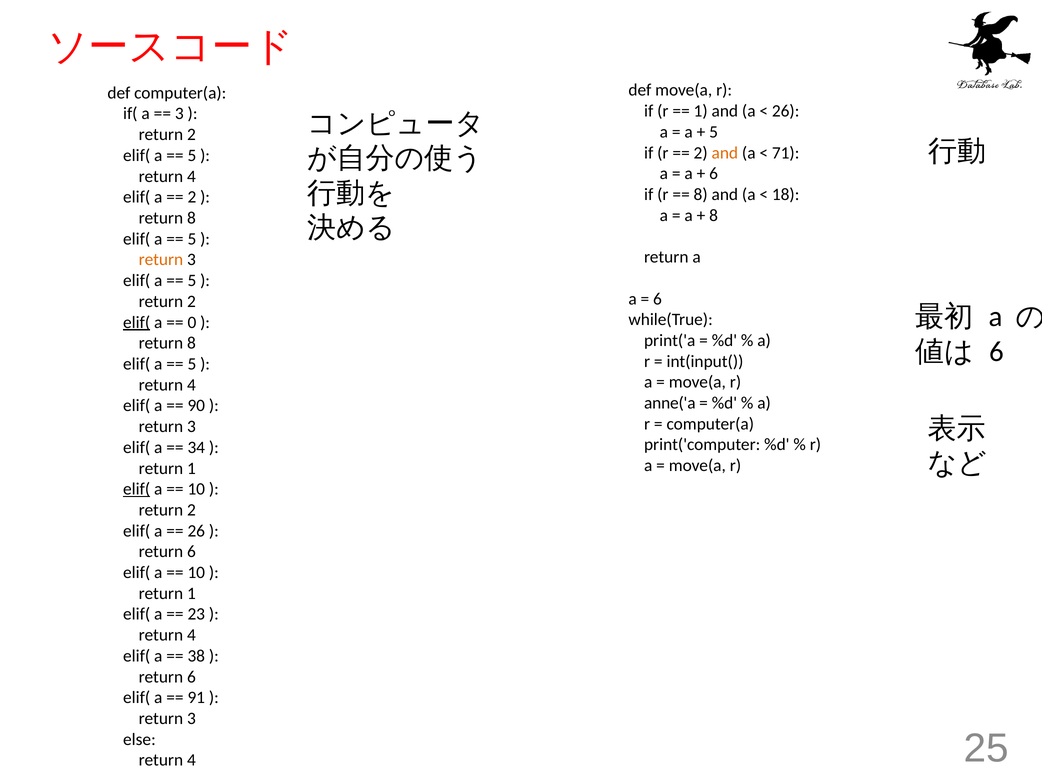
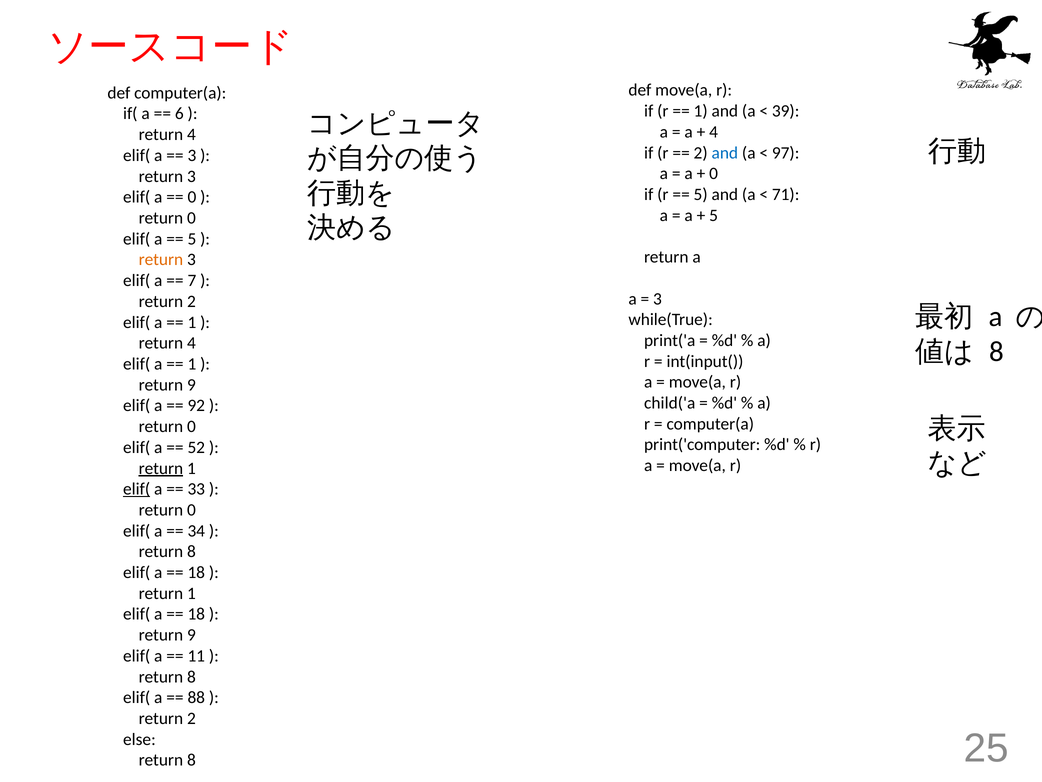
26 at (786, 111): 26 -> 39
3 at (179, 114): 3 -> 6
5 at (714, 132): 5 -> 4
2 at (191, 135): 2 -> 4
and at (725, 153) colour: orange -> blue
71: 71 -> 97
5 at (192, 155): 5 -> 3
6 at (714, 174): 6 -> 0
4 at (191, 176): 4 -> 3
8 at (701, 194): 8 -> 5
18: 18 -> 71
2 at (192, 197): 2 -> 0
8 at (714, 215): 8 -> 5
8 at (191, 218): 8 -> 0
5 at (192, 280): 5 -> 7
6 at (657, 299): 6 -> 3
elif( at (137, 322) underline: present -> none
0 at (192, 322): 0 -> 1
8 at (191, 343): 8 -> 4
6 at (997, 351): 6 -> 8
5 at (192, 364): 5 -> 1
4 at (191, 385): 4 -> 9
anne('a: anne('a -> child('a
90: 90 -> 92
3 at (191, 426): 3 -> 0
34: 34 -> 52
return at (161, 468) underline: none -> present
10 at (196, 489): 10 -> 33
2 at (191, 510): 2 -> 0
26 at (196, 530): 26 -> 34
6 at (191, 551): 6 -> 8
10 at (196, 572): 10 -> 18
23 at (196, 614): 23 -> 18
4 at (191, 635): 4 -> 9
38: 38 -> 11
6 at (191, 676): 6 -> 8
91: 91 -> 88
3 at (191, 718): 3 -> 2
4 at (191, 760): 4 -> 8
